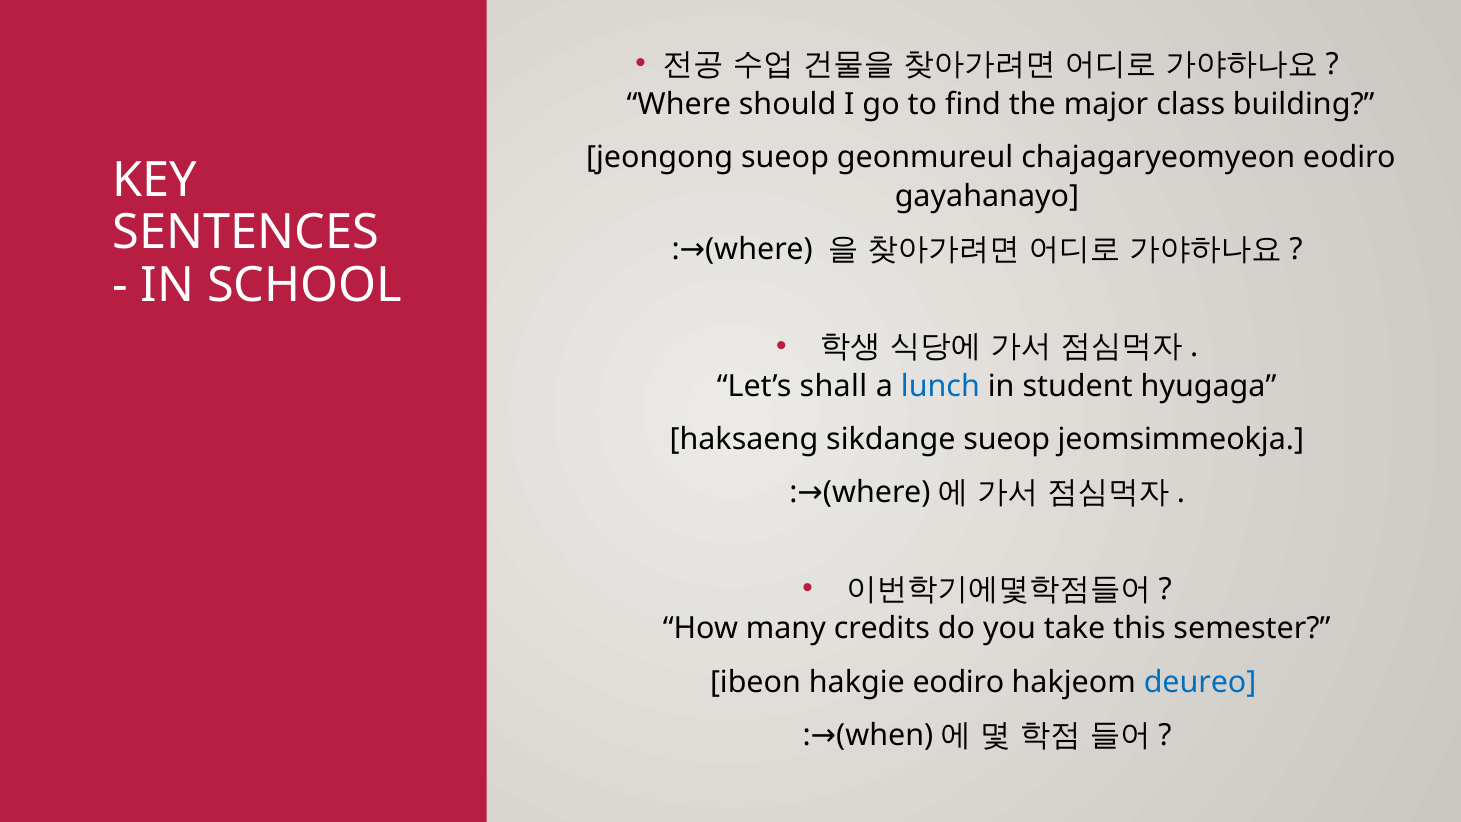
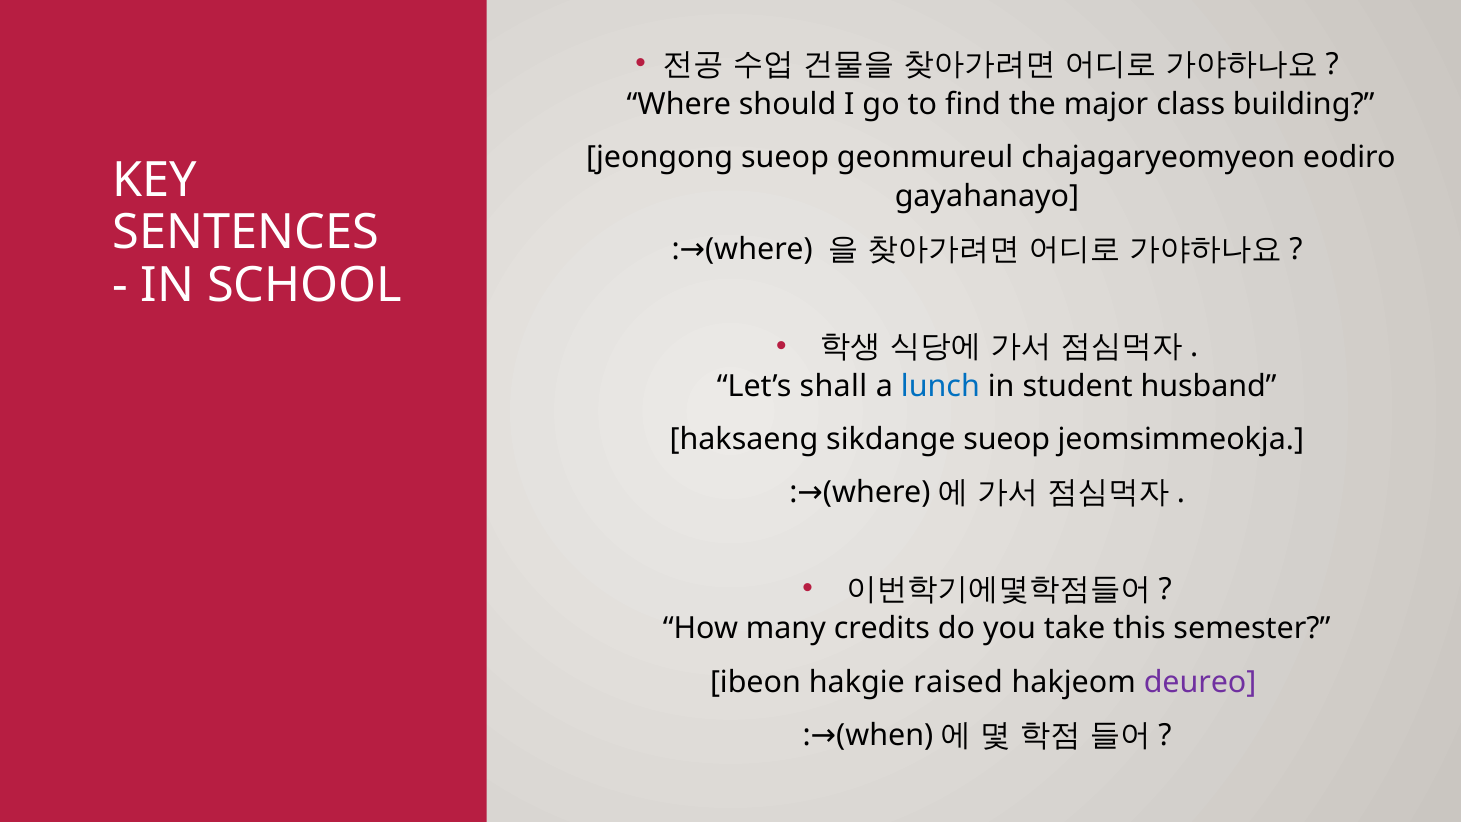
hyugaga: hyugaga -> husband
hakgie eodiro: eodiro -> raised
deureo colour: blue -> purple
